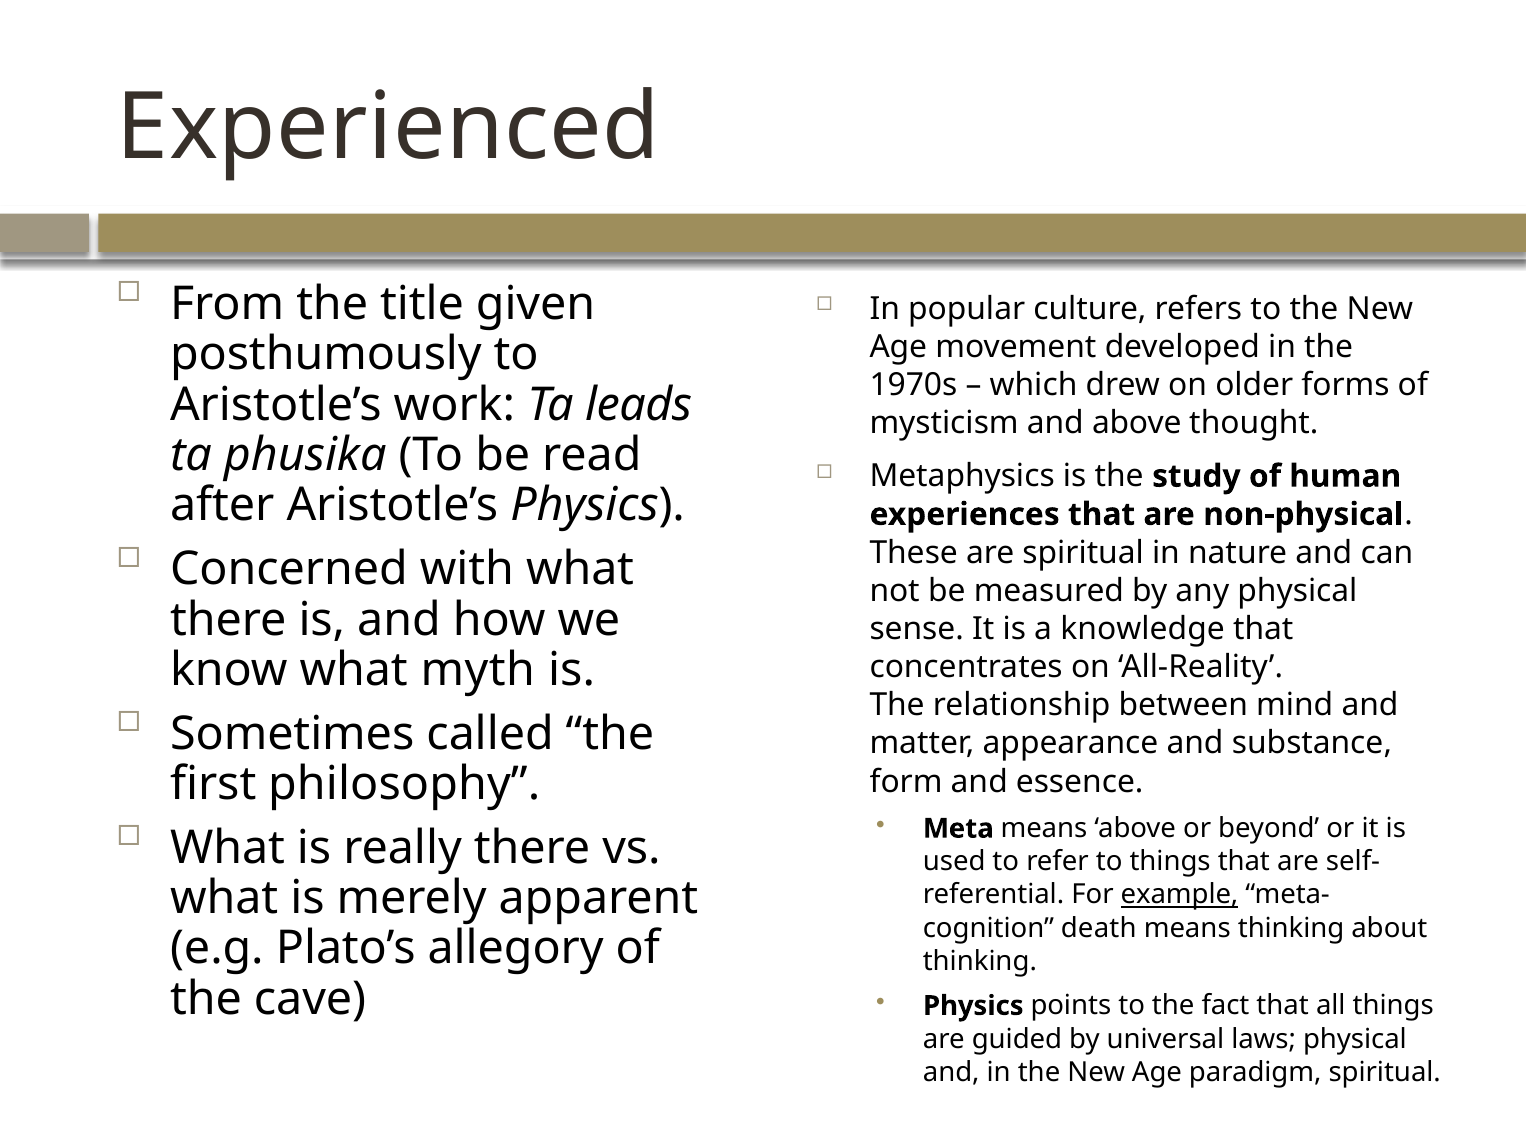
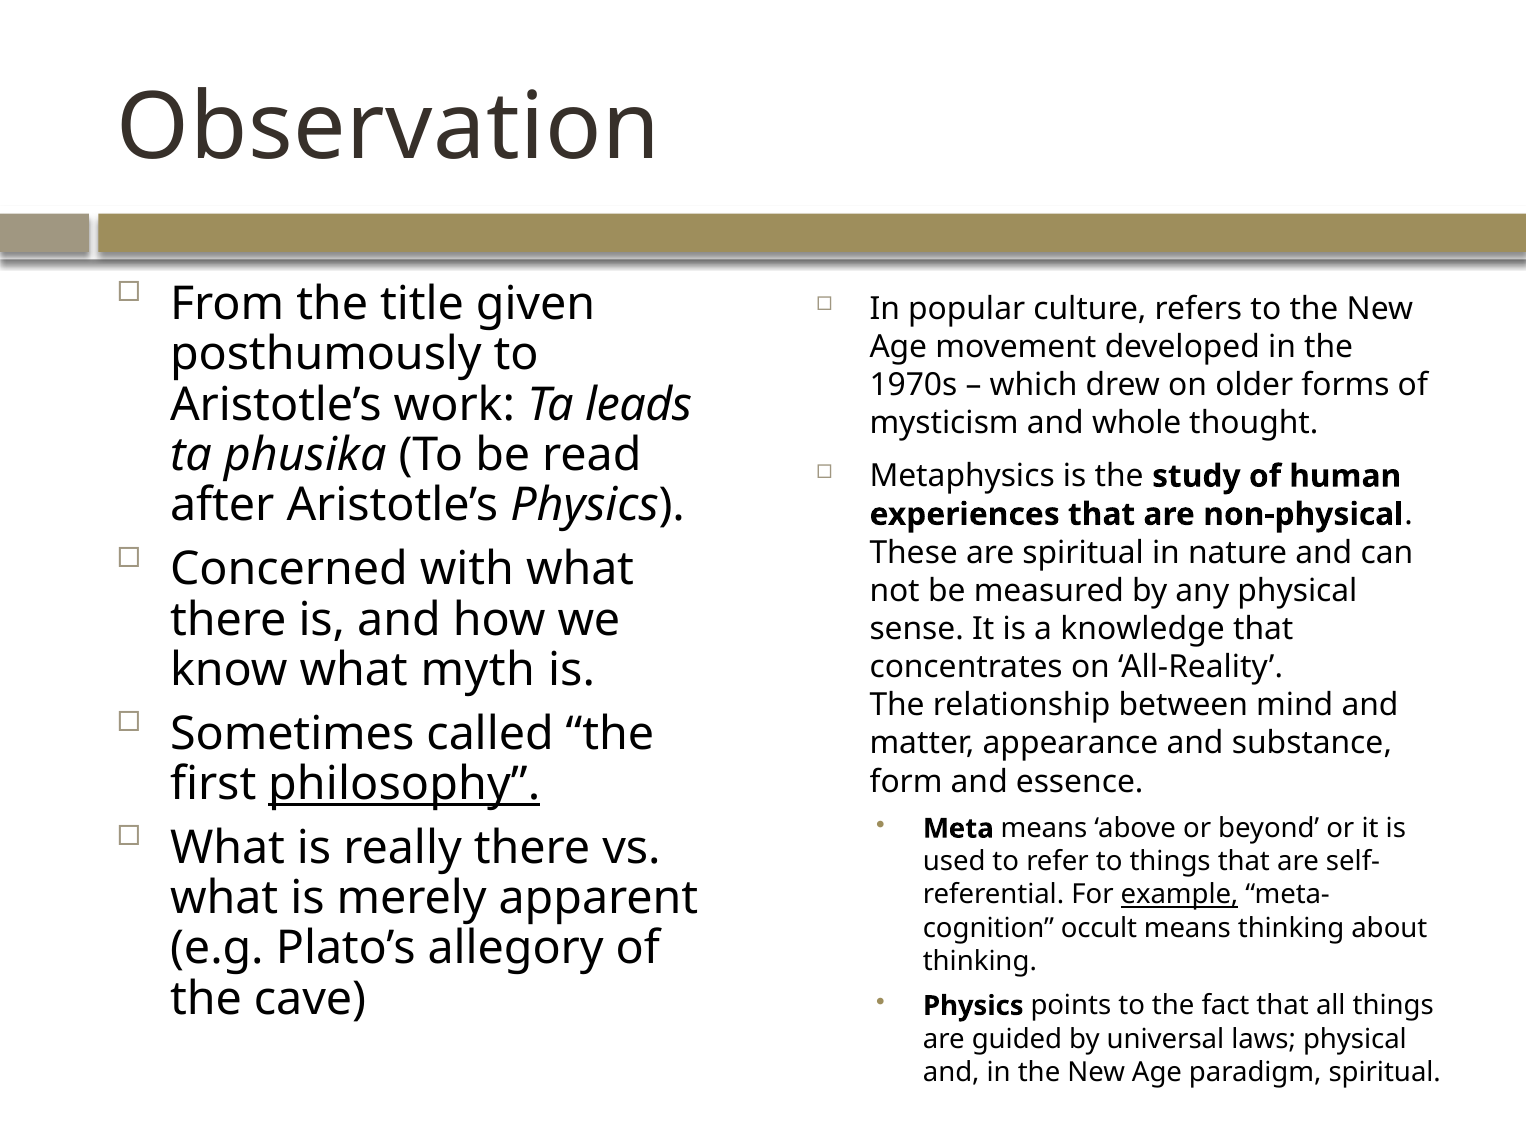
Experienced: Experienced -> Observation
and above: above -> whole
philosophy underline: none -> present
death: death -> occult
